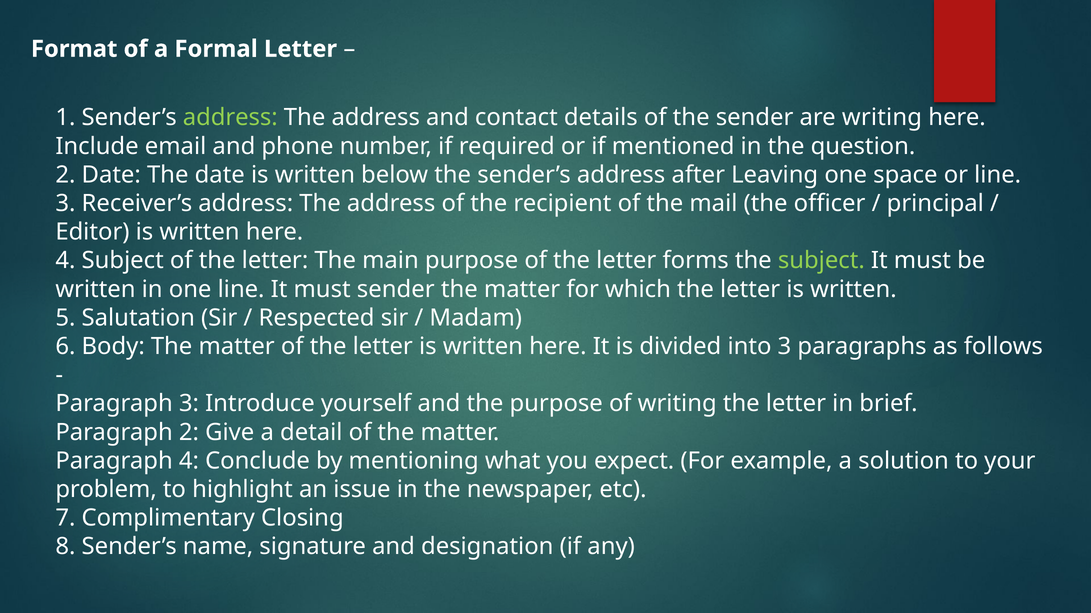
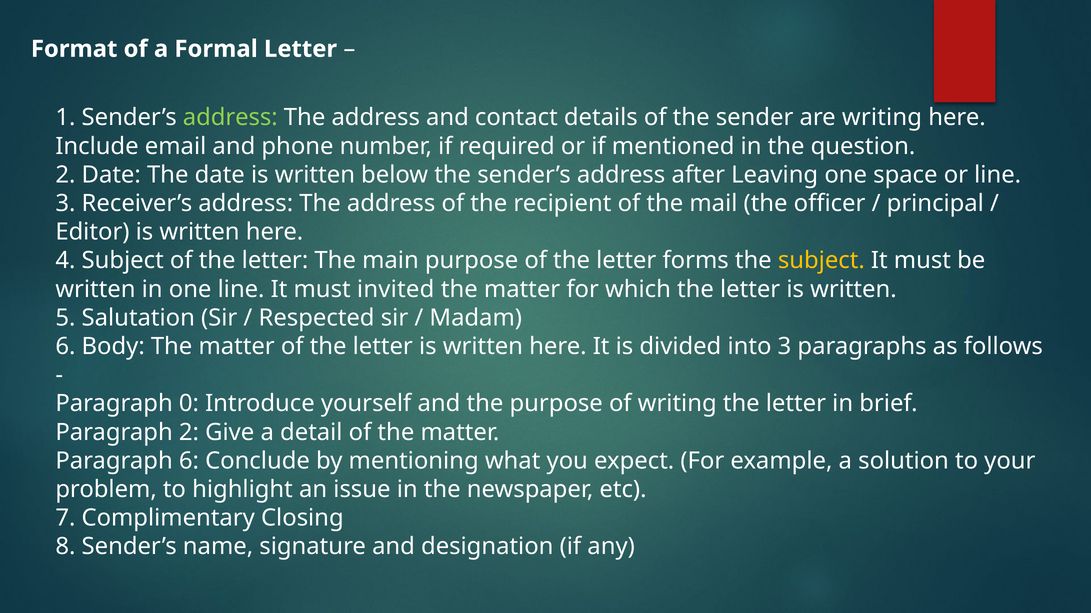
subject at (821, 261) colour: light green -> yellow
must sender: sender -> invited
Paragraph 3: 3 -> 0
Paragraph 4: 4 -> 6
